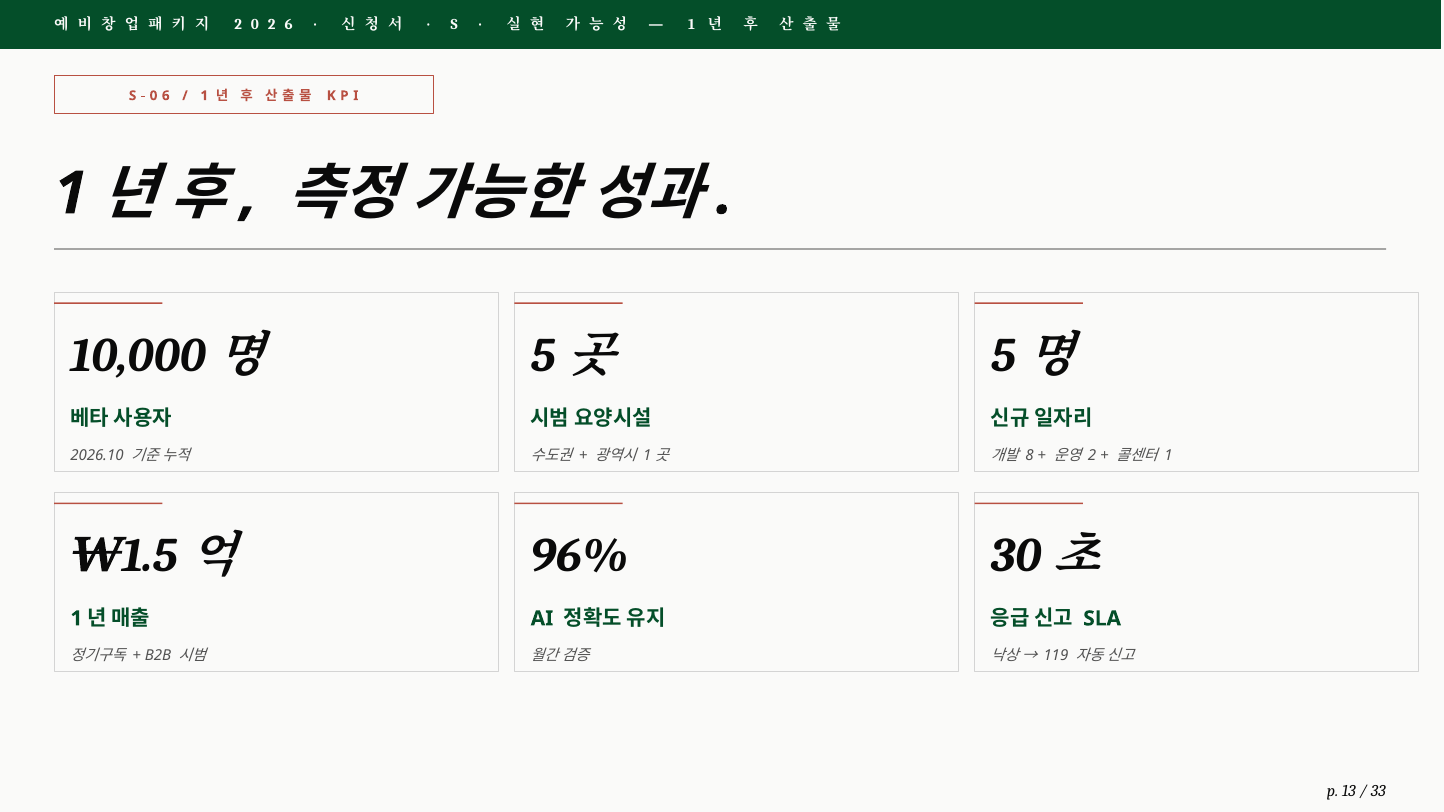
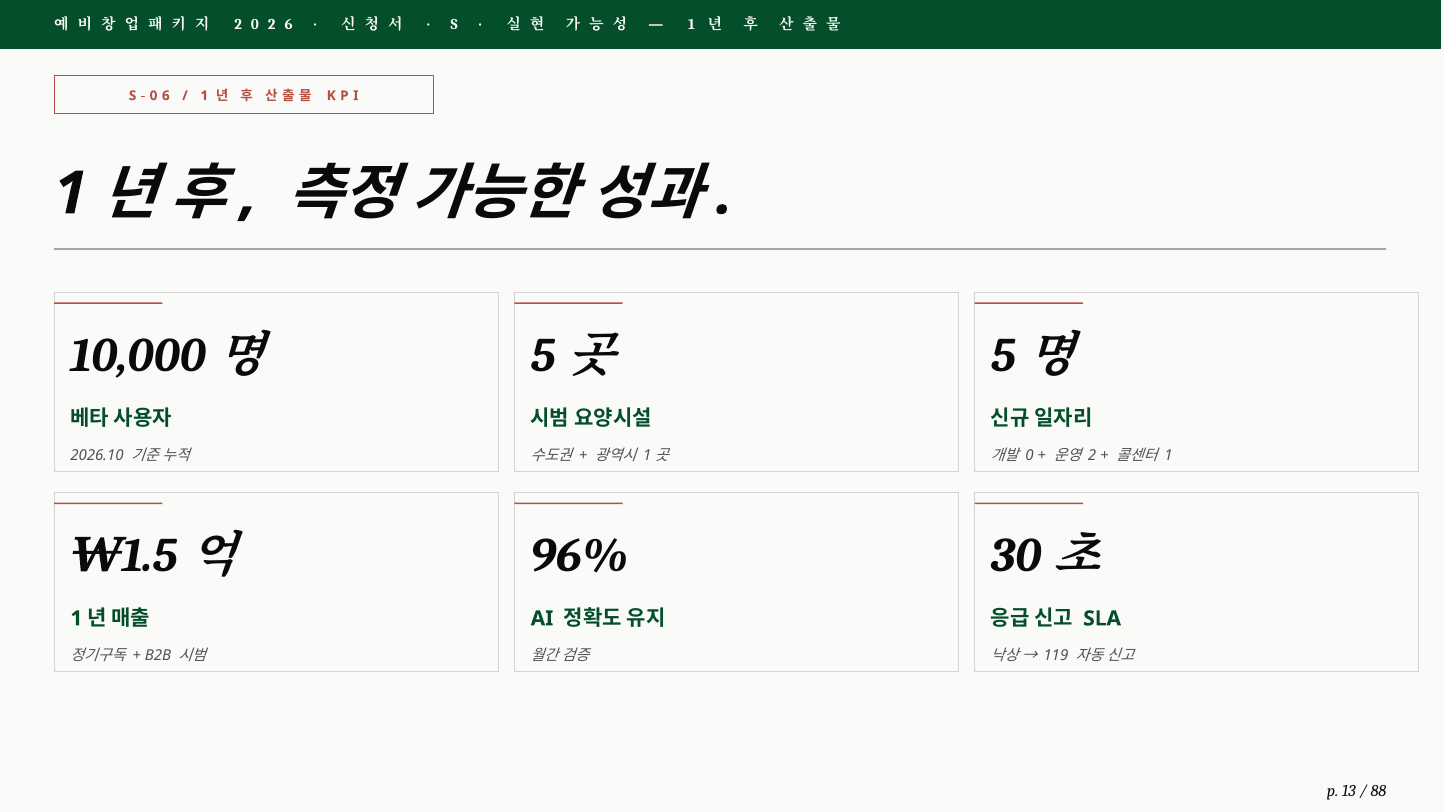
8 at (1030, 456): 8 -> 0
33: 33 -> 88
